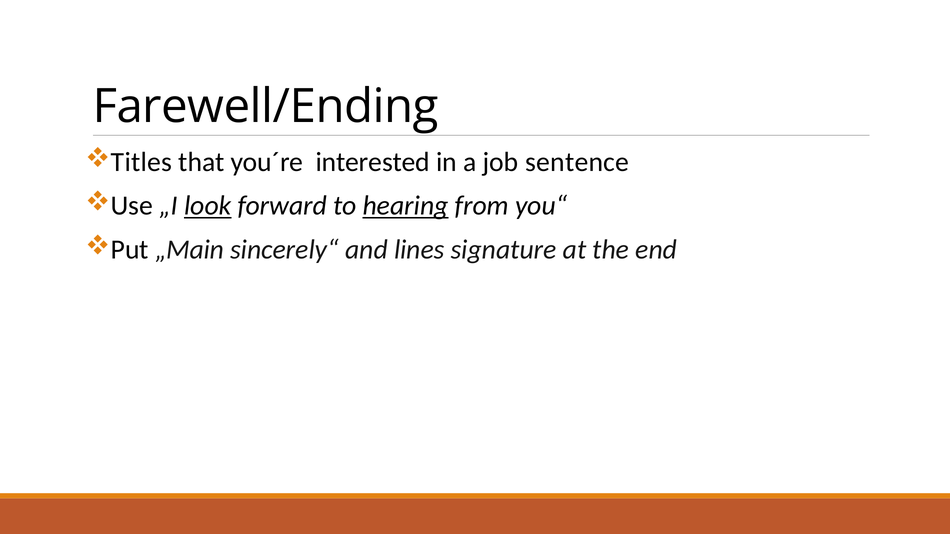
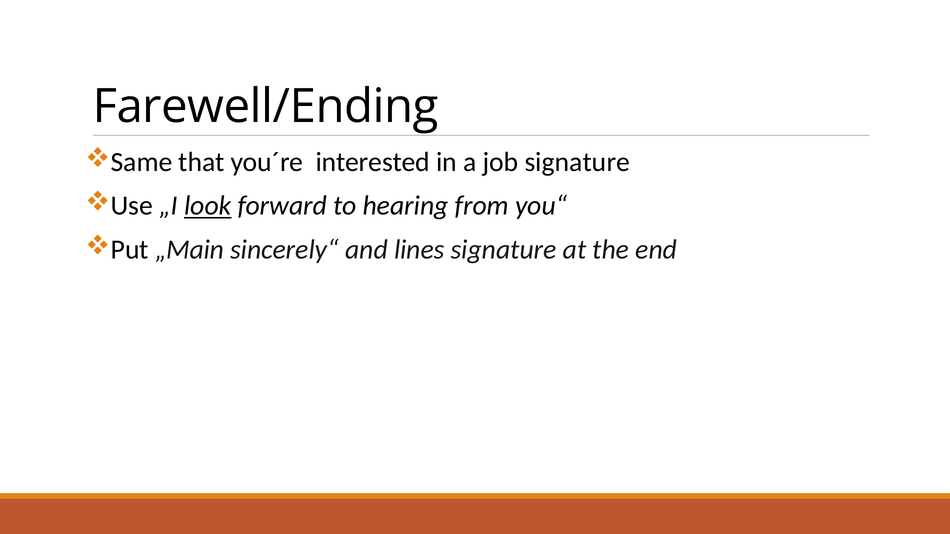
Titles: Titles -> Same
job sentence: sentence -> signature
hearing underline: present -> none
